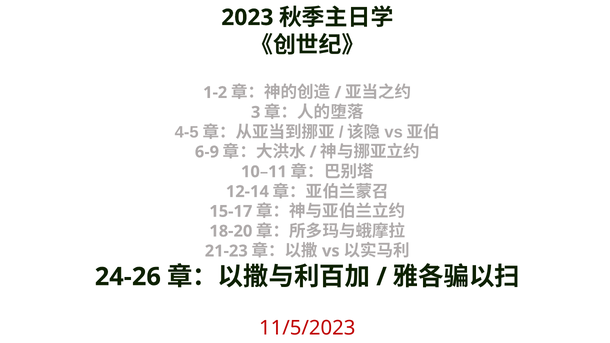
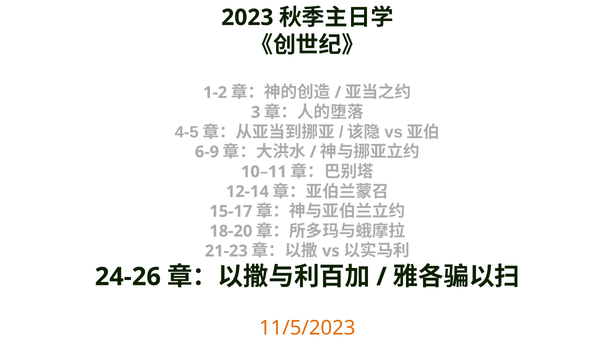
11/5/2023 colour: red -> orange
